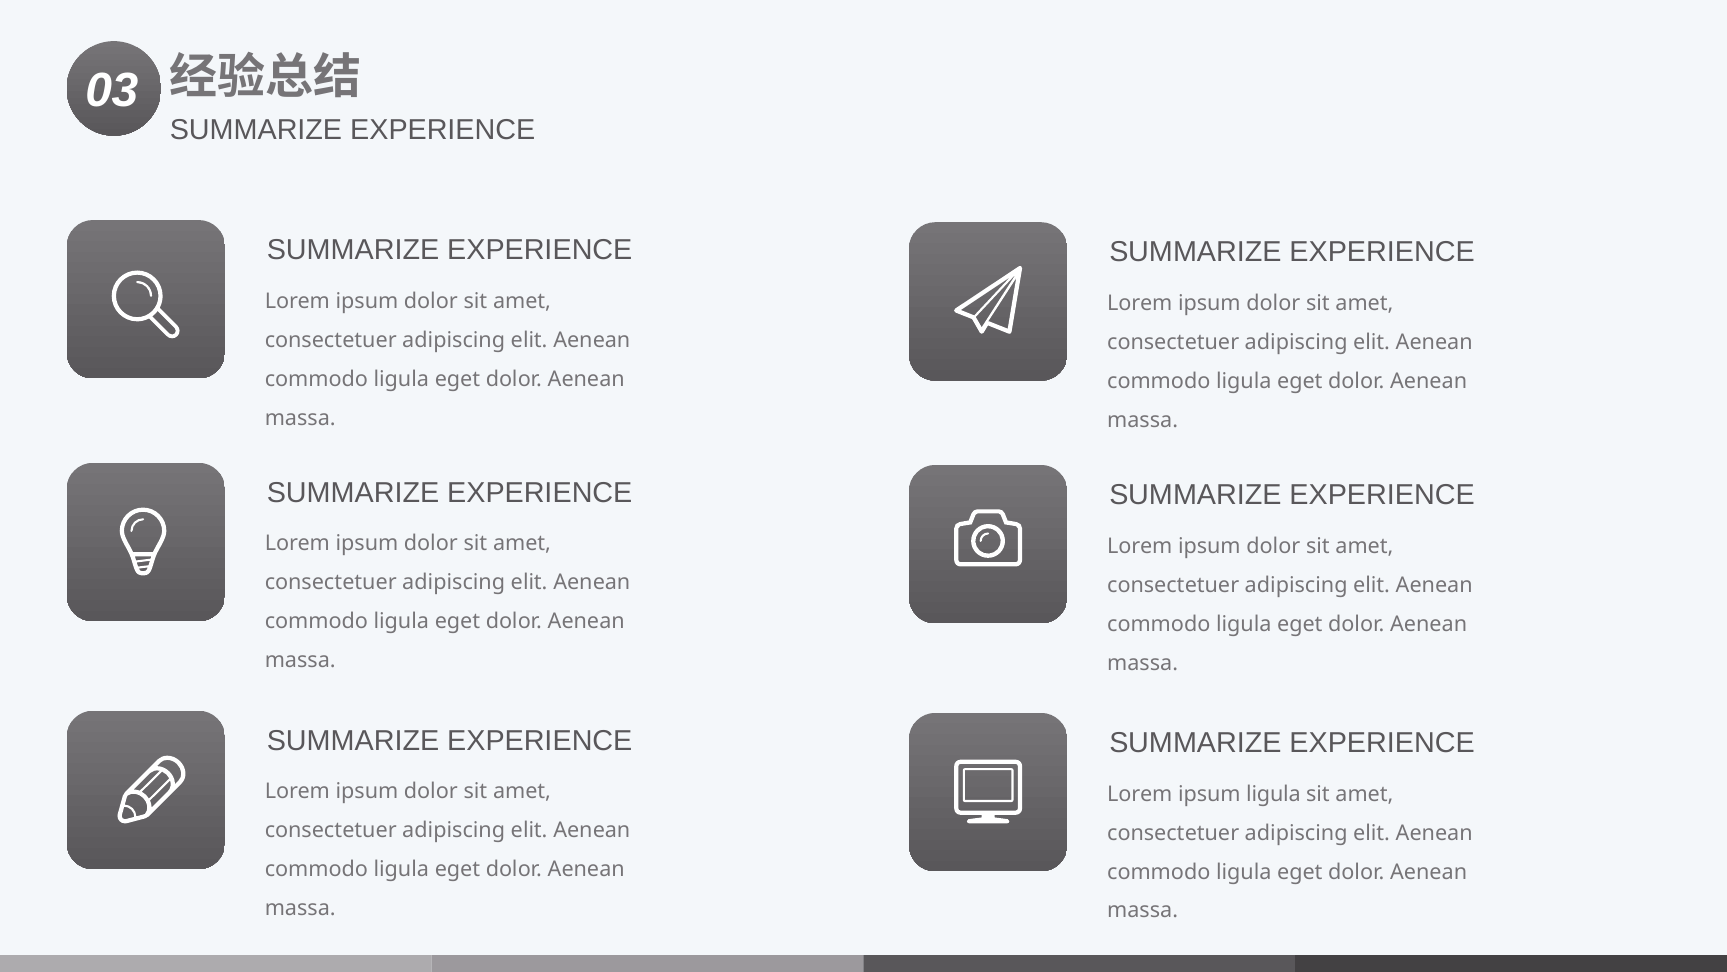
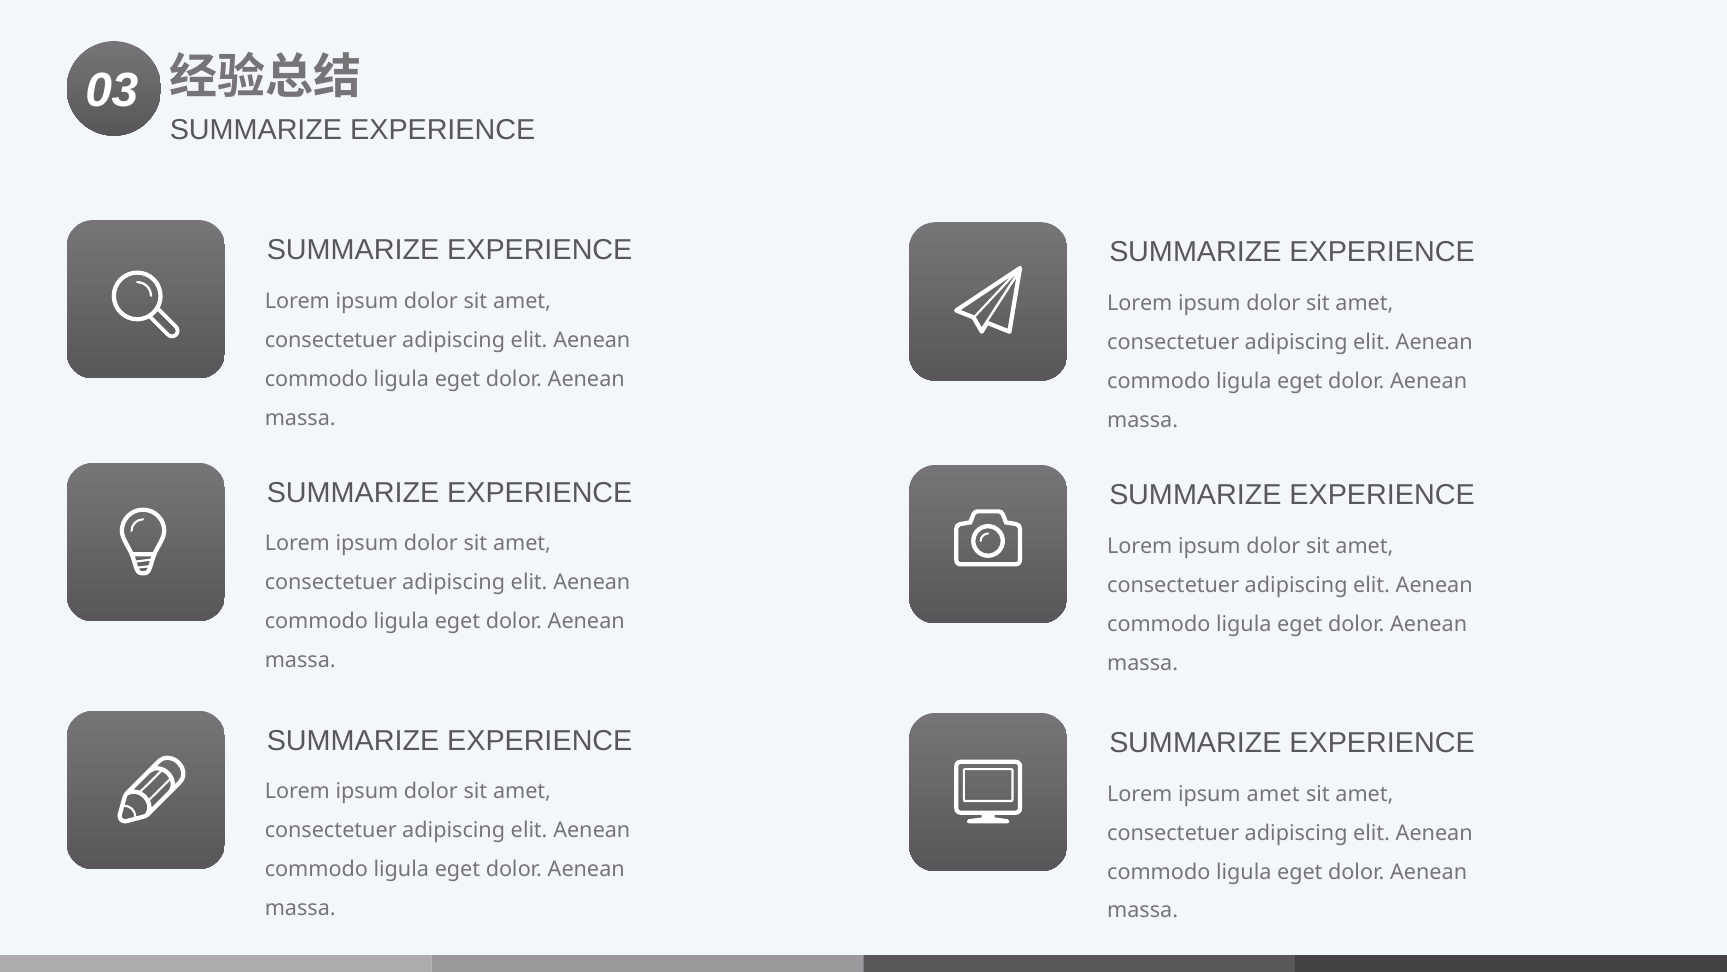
ipsum ligula: ligula -> amet
